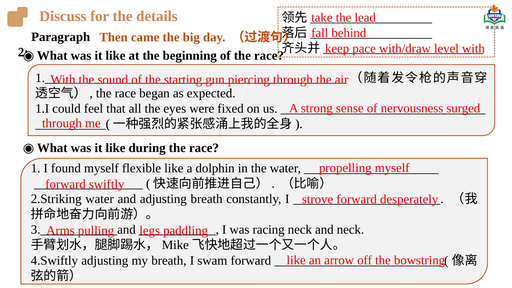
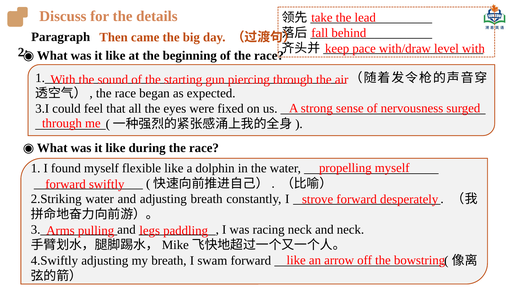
1.I: 1.I -> 3.I
